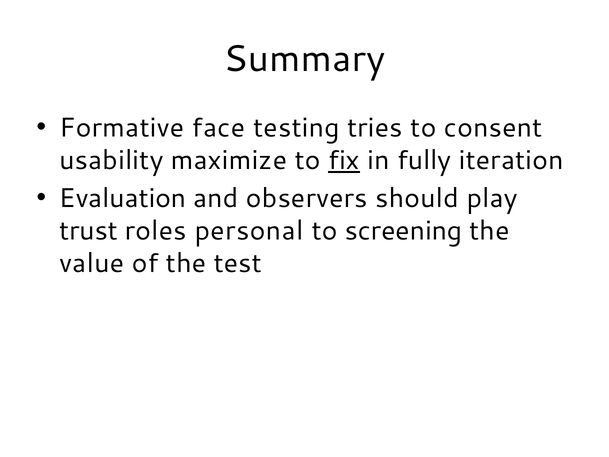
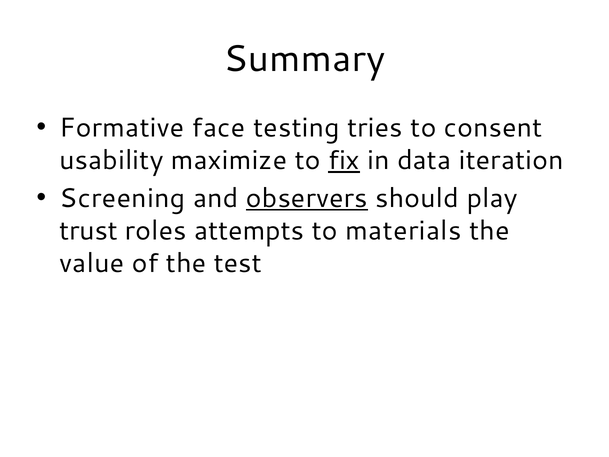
fully: fully -> data
Evaluation: Evaluation -> Screening
observers underline: none -> present
personal: personal -> attempts
screening: screening -> materials
